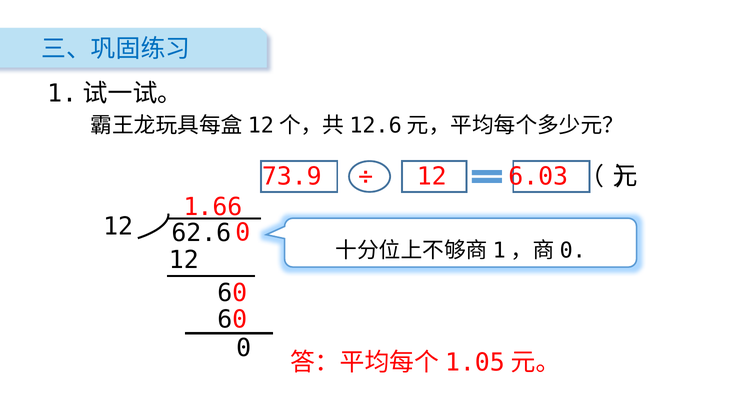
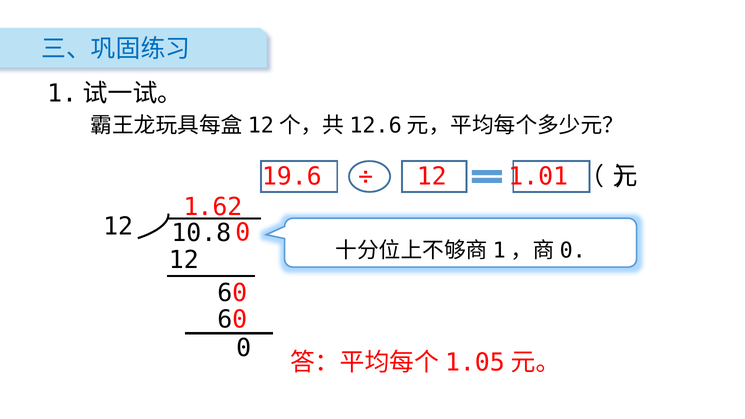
73.9: 73.9 -> 19.6
6.03: 6.03 -> 1.01
.66: .66 -> .62
62.6: 62.6 -> 10.8
